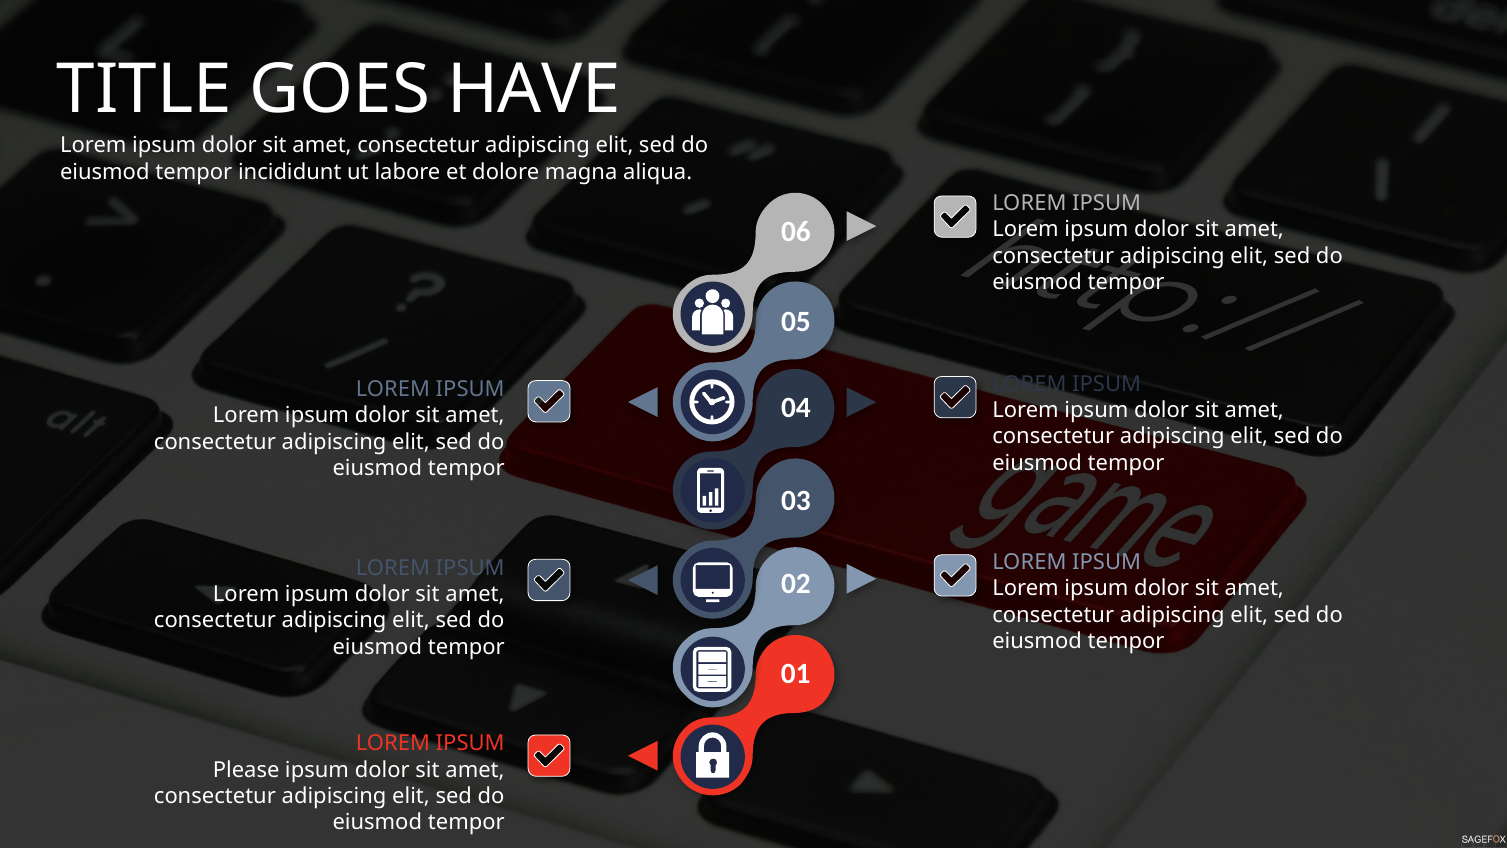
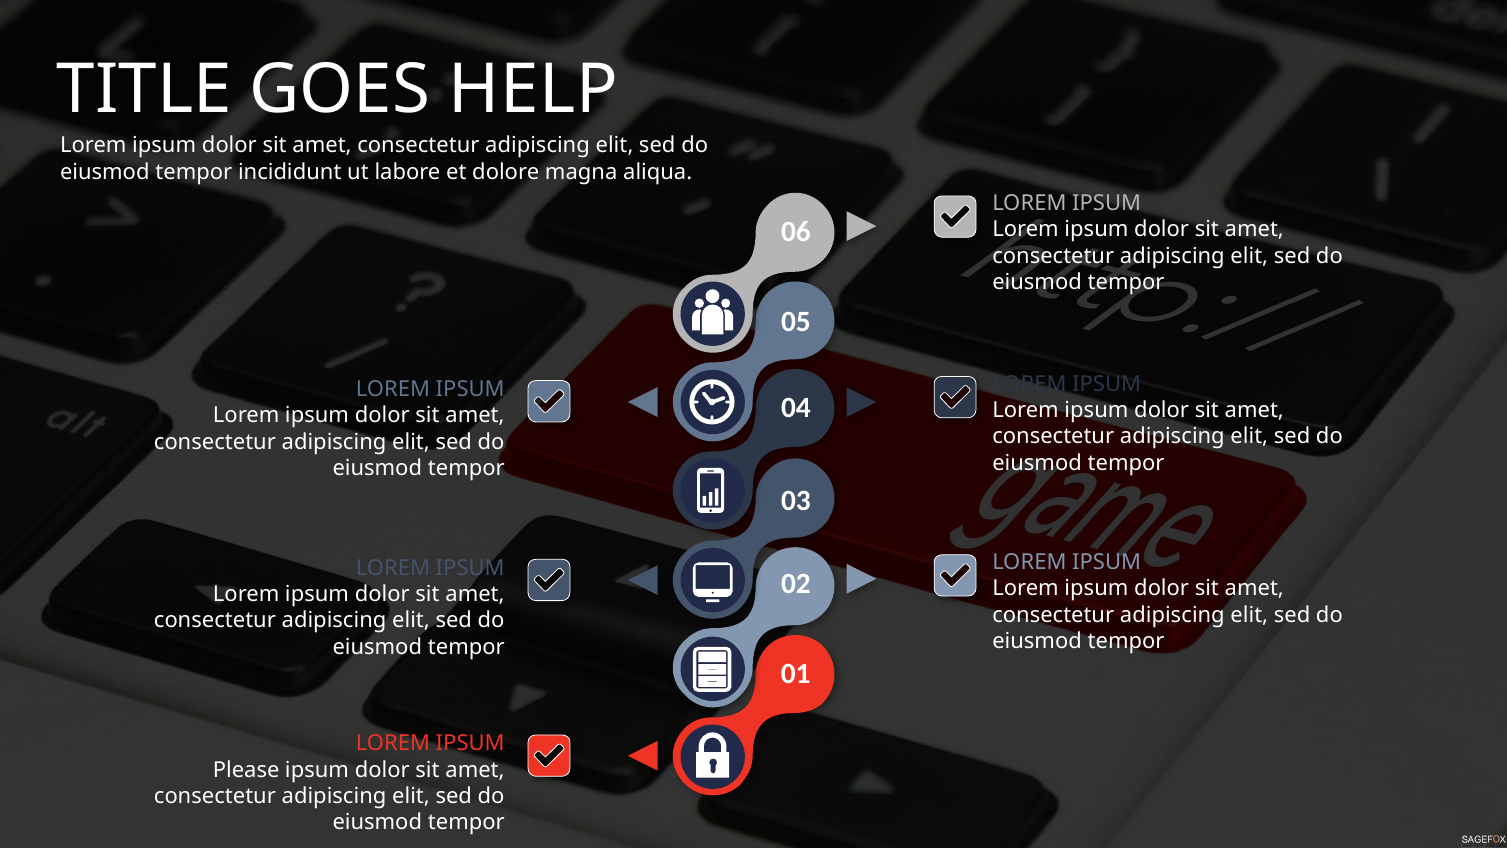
HAVE: HAVE -> HELP
